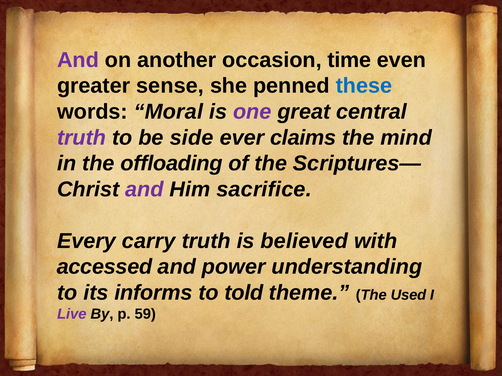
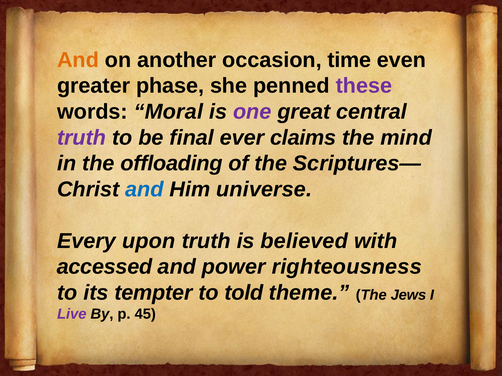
And at (78, 60) colour: purple -> orange
sense: sense -> phase
these colour: blue -> purple
side: side -> final
and at (144, 190) colour: purple -> blue
sacrifice: sacrifice -> universe
carry: carry -> upon
understanding: understanding -> righteousness
informs: informs -> tempter
Used: Used -> Jews
59: 59 -> 45
